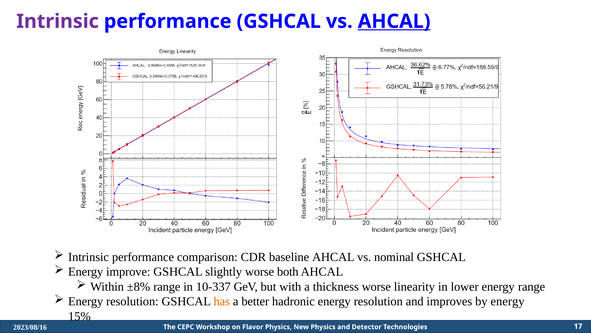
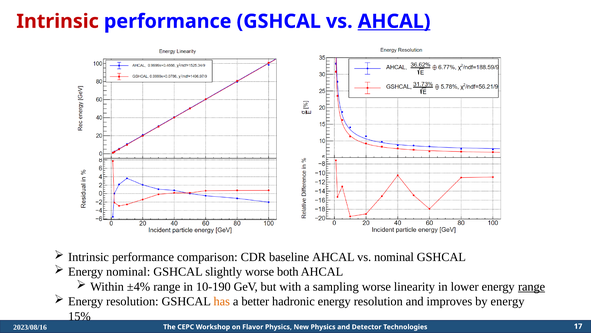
Intrinsic at (58, 21) colour: purple -> red
Energy improve: improve -> nominal
±8%: ±8% -> ±4%
10-337: 10-337 -> 10-190
thickness: thickness -> sampling
range at (532, 286) underline: none -> present
